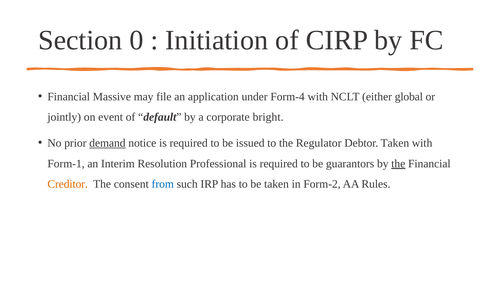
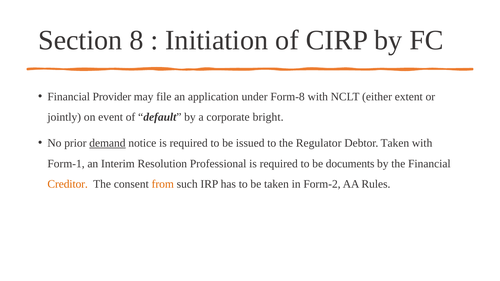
0: 0 -> 8
Massive: Massive -> Provider
Form-4: Form-4 -> Form-8
global: global -> extent
guarantors: guarantors -> documents
the at (398, 164) underline: present -> none
from colour: blue -> orange
